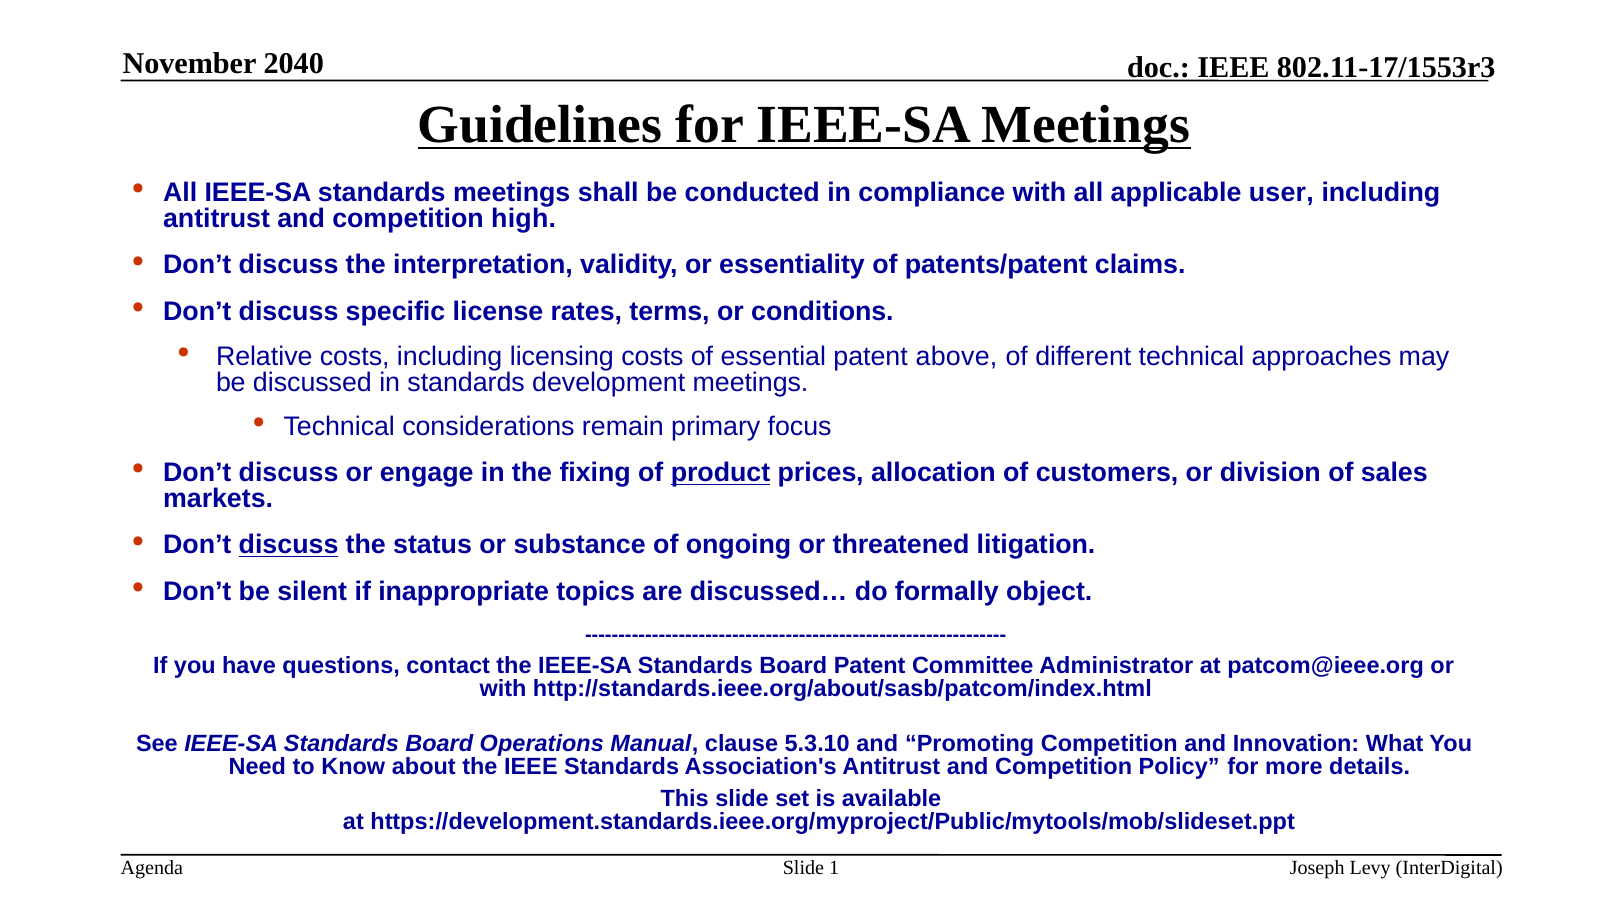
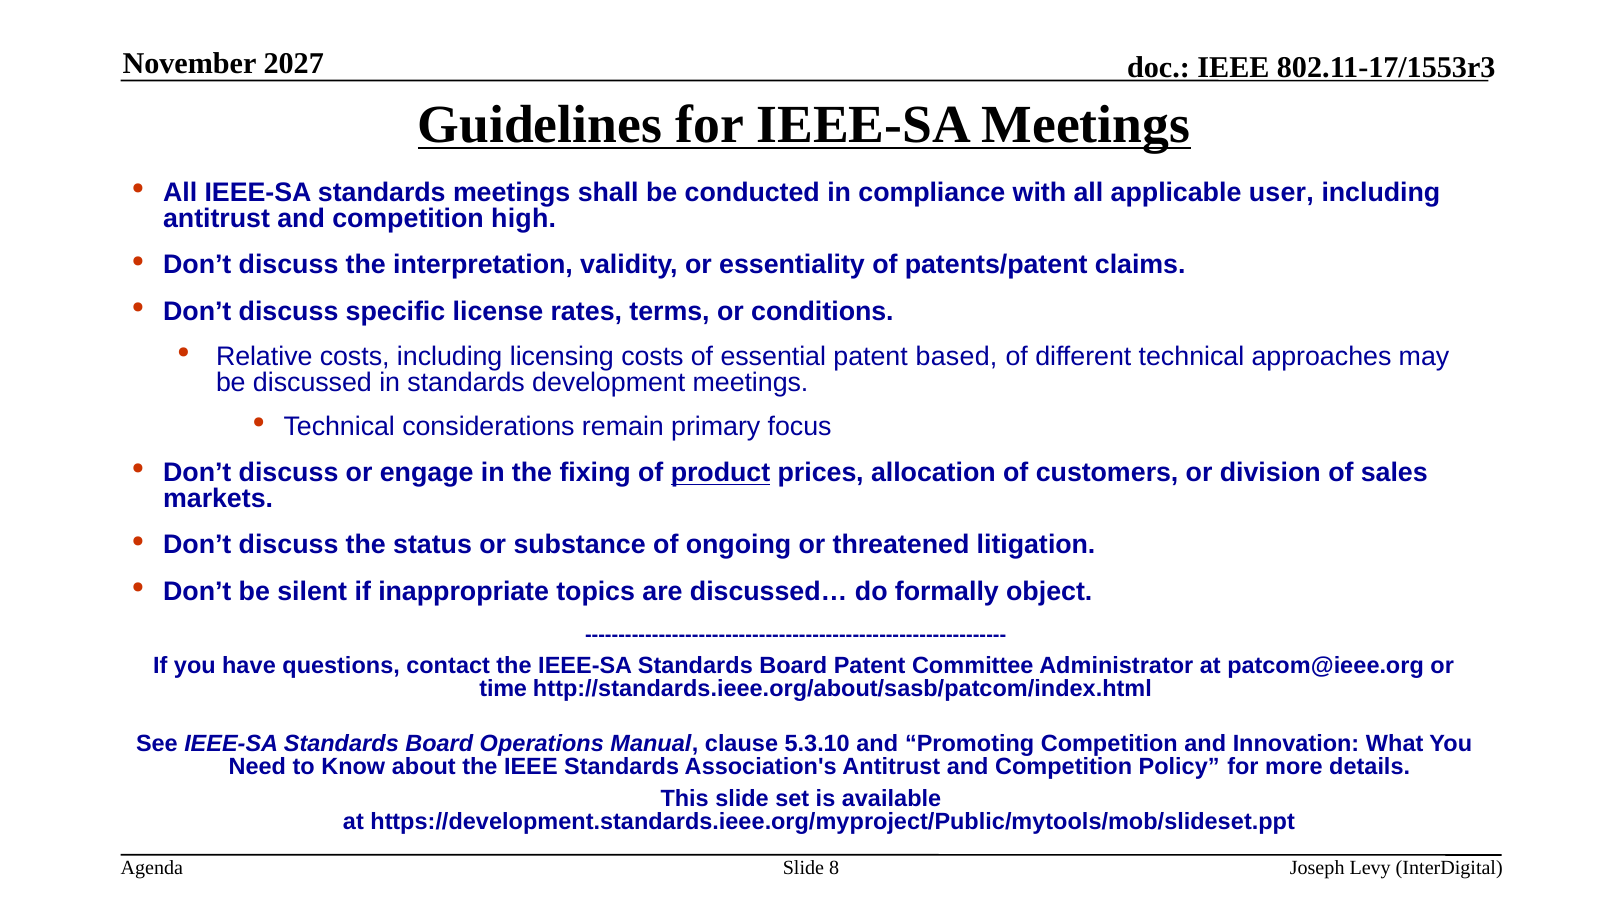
2040: 2040 -> 2027
above: above -> based
discuss at (289, 545) underline: present -> none
with at (503, 689): with -> time
1: 1 -> 8
